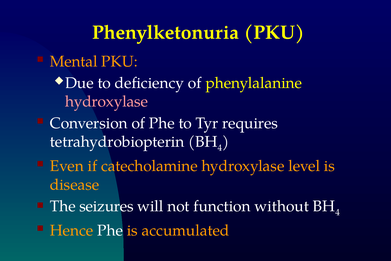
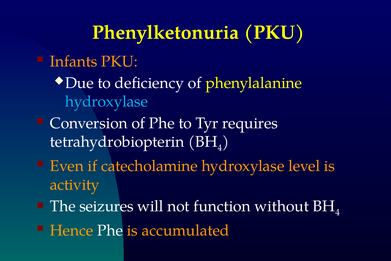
Mental: Mental -> Infants
hydroxylase at (107, 102) colour: pink -> light blue
disease: disease -> activity
